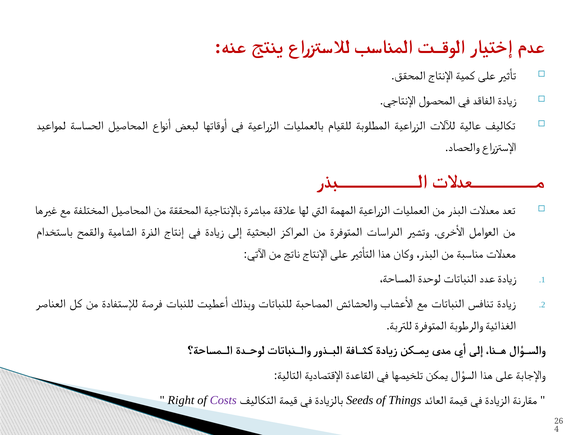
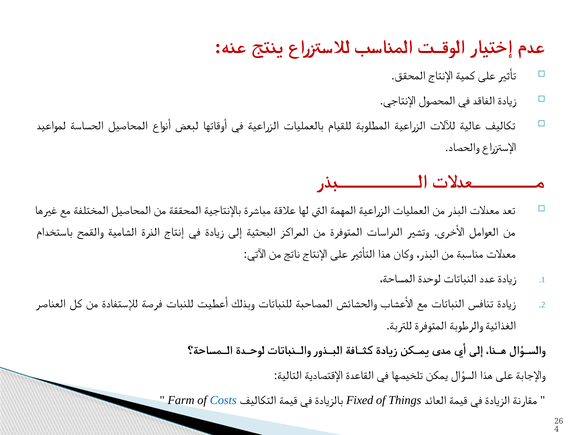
Right: Right -> Farm
Costs colour: purple -> blue
Seeds: Seeds -> Fixed
